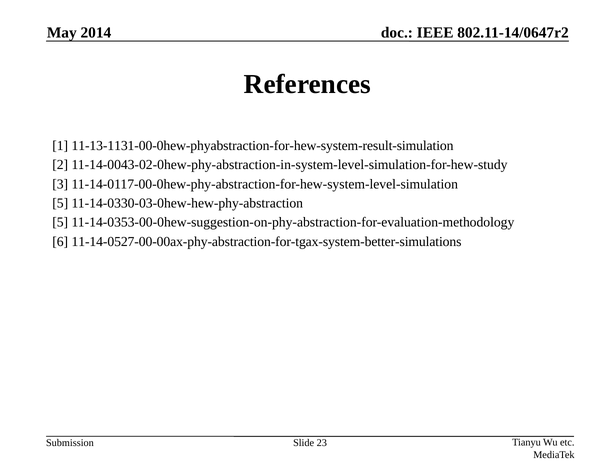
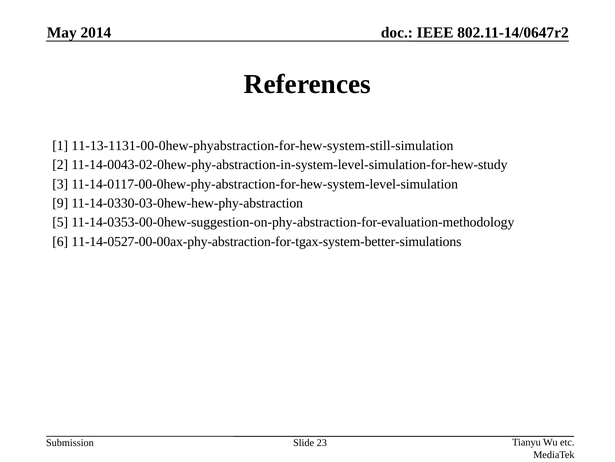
11-13-1131-00-0hew-phyabstraction-for-hew-system-result-simulation: 11-13-1131-00-0hew-phyabstraction-for-hew-system-result-simulation -> 11-13-1131-00-0hew-phyabstraction-for-hew-system-still-simulation
5 at (60, 203): 5 -> 9
